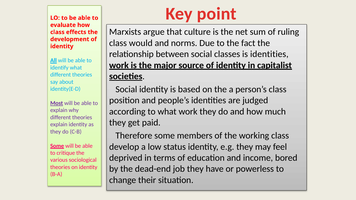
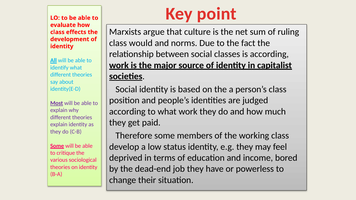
is identities: identities -> according
